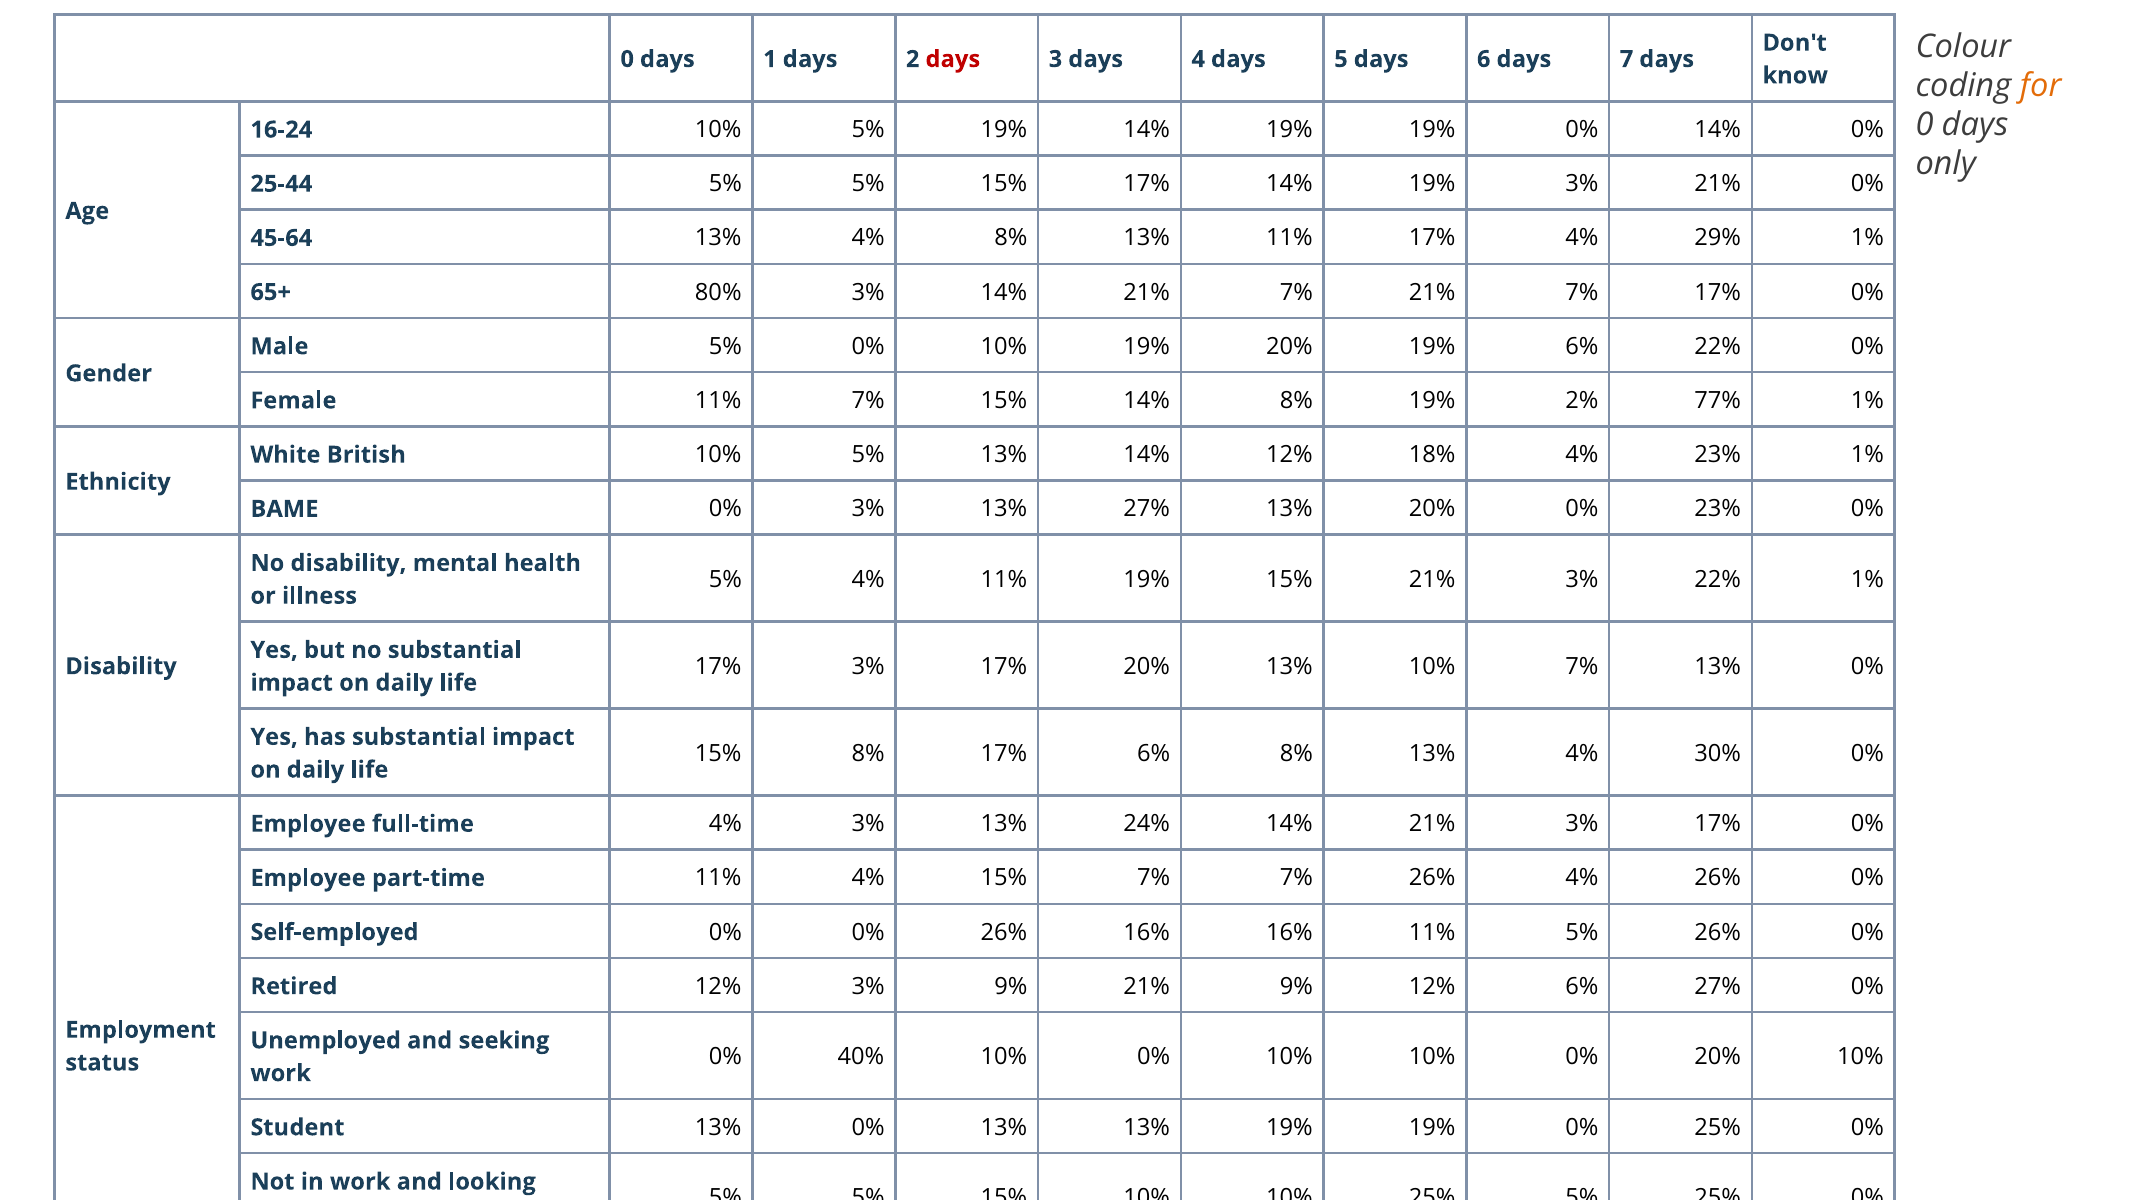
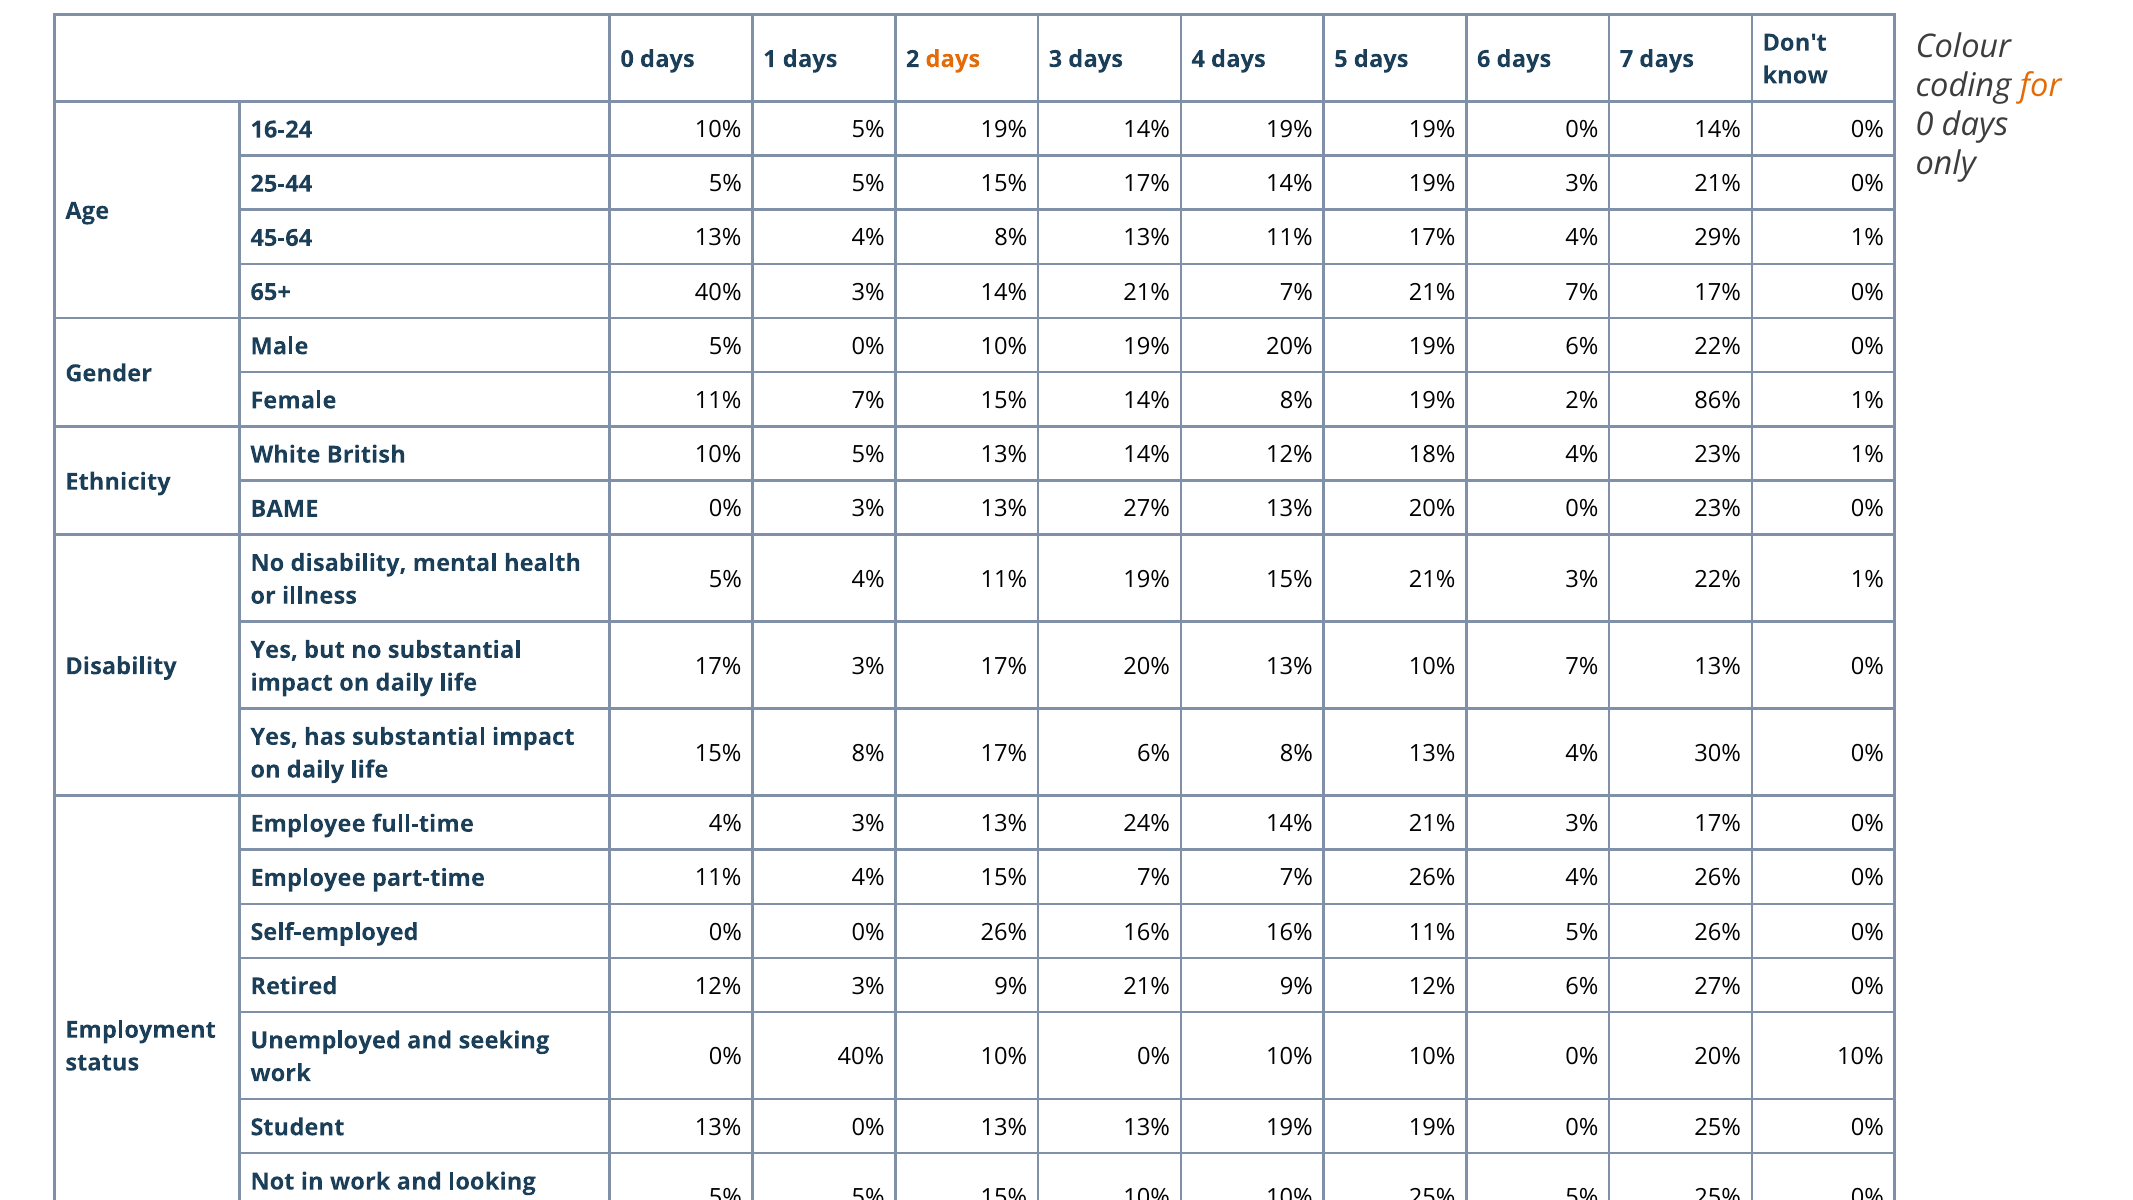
days at (953, 59) colour: red -> orange
65+ 80%: 80% -> 40%
77%: 77% -> 86%
